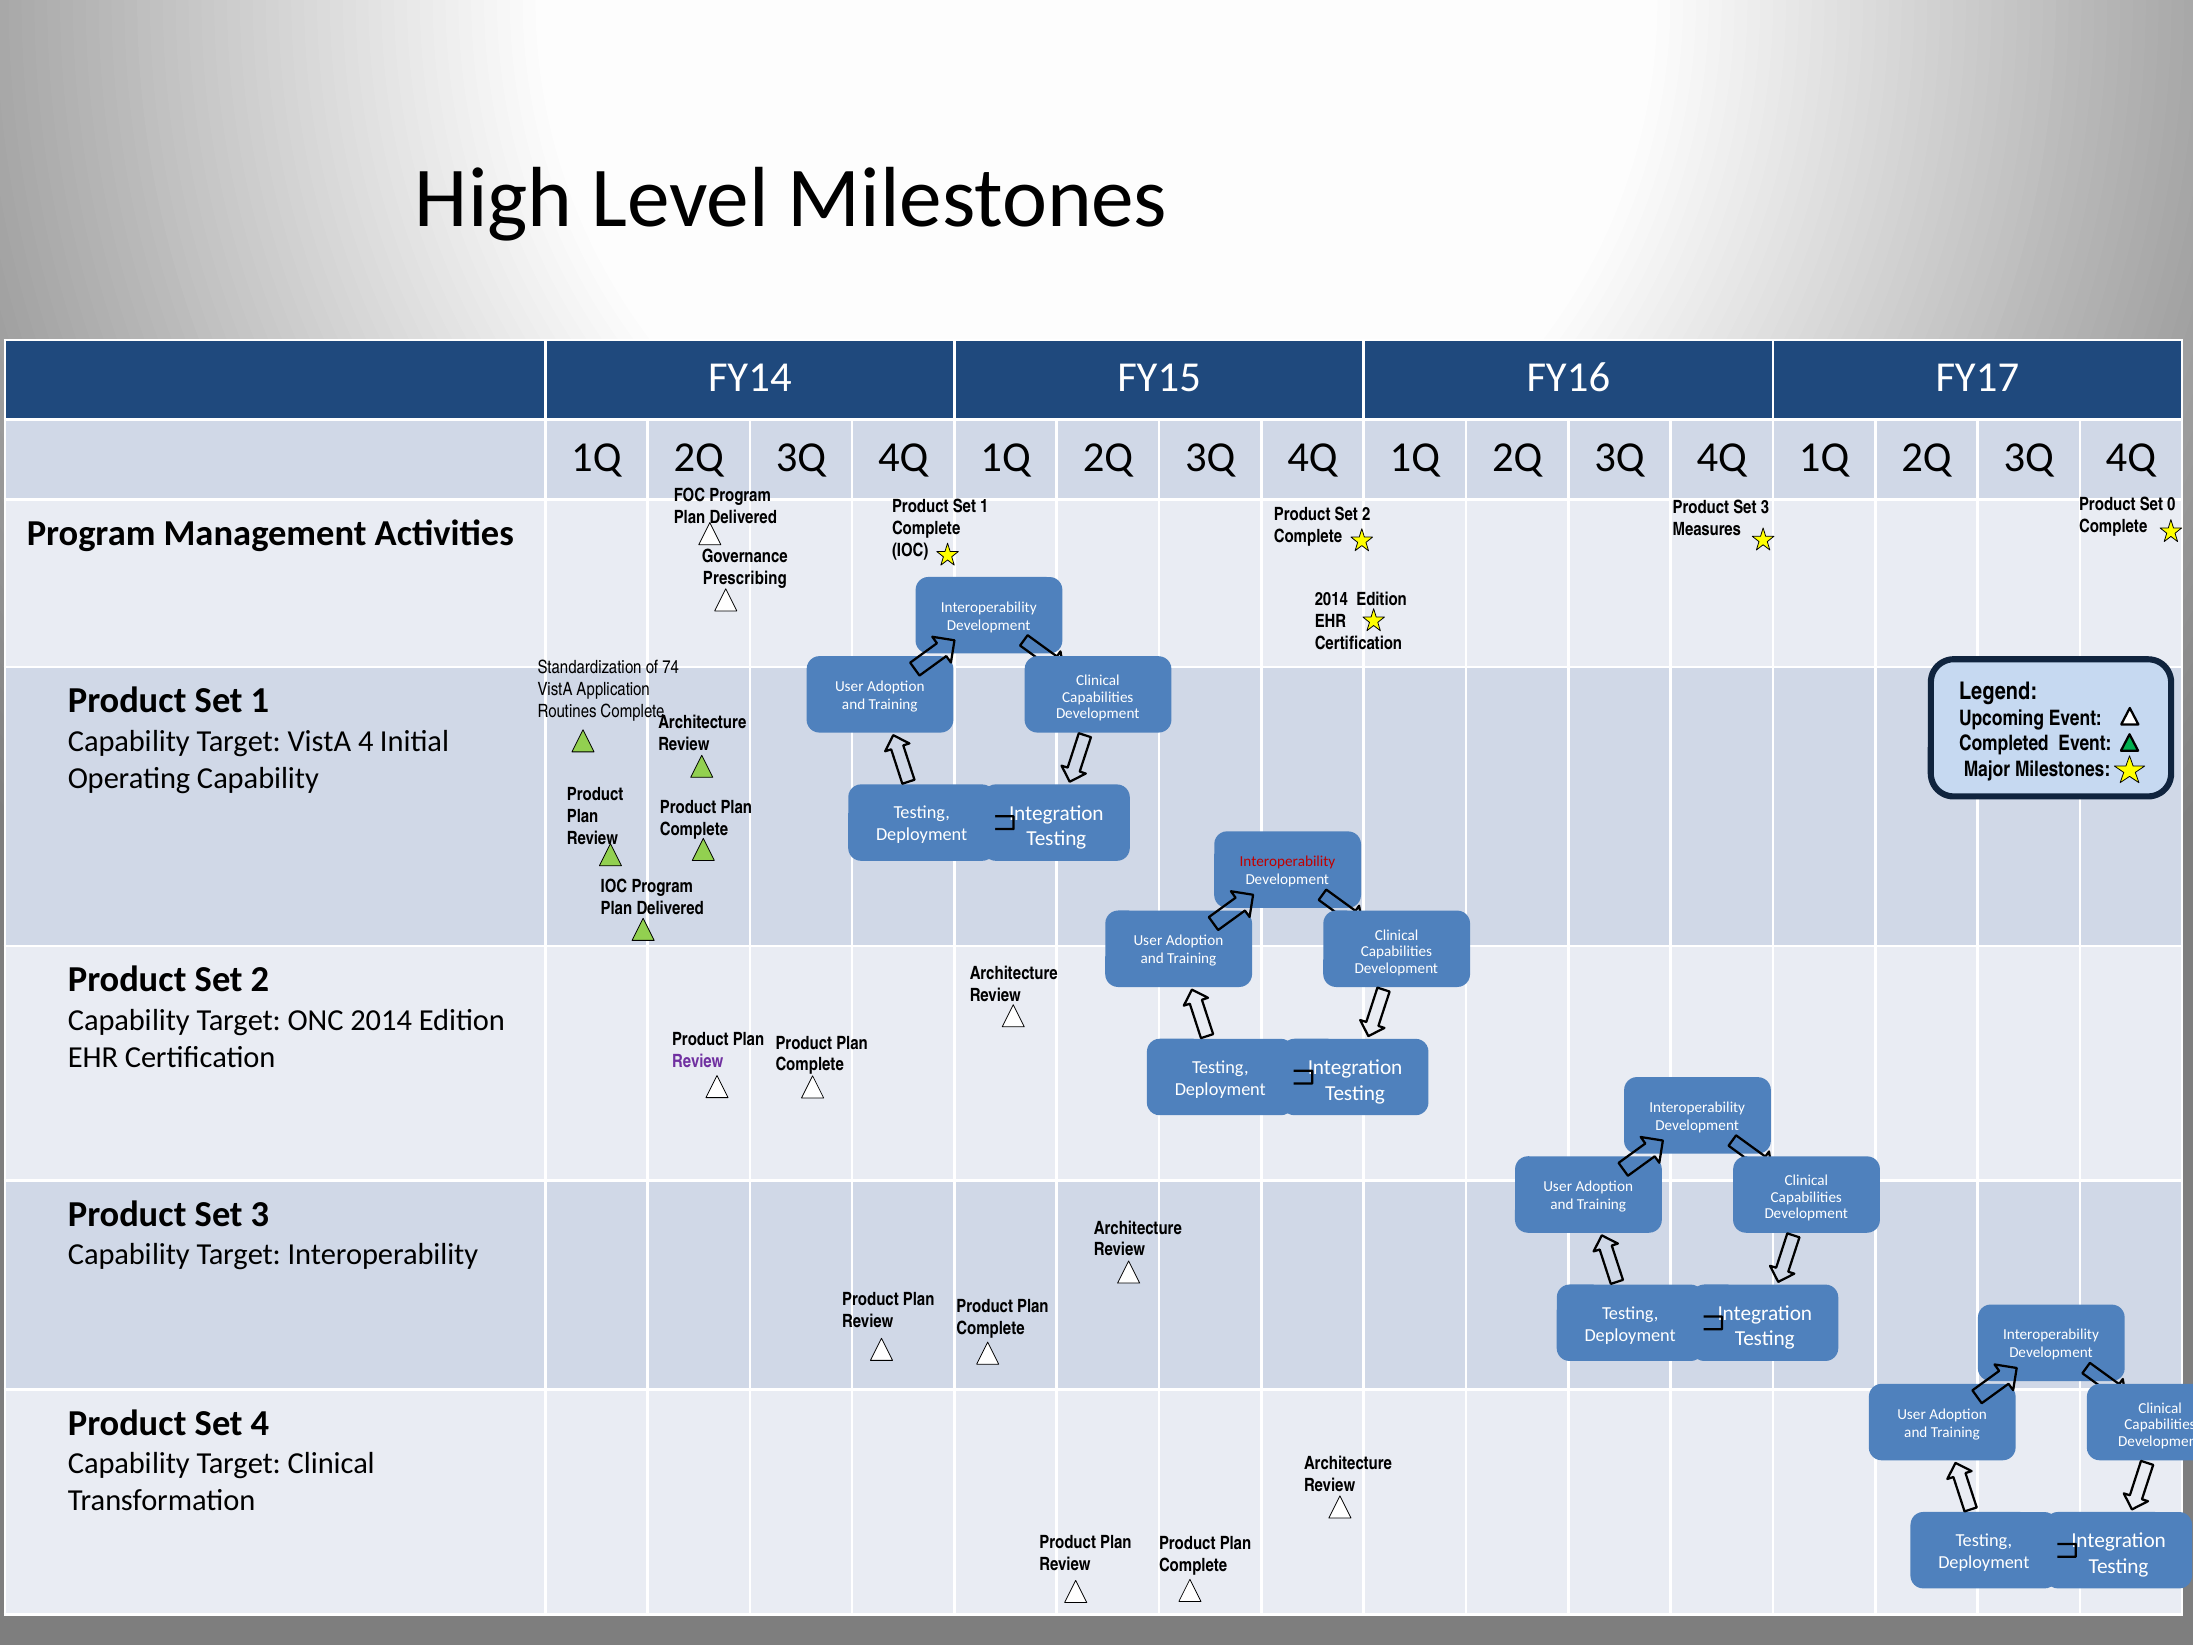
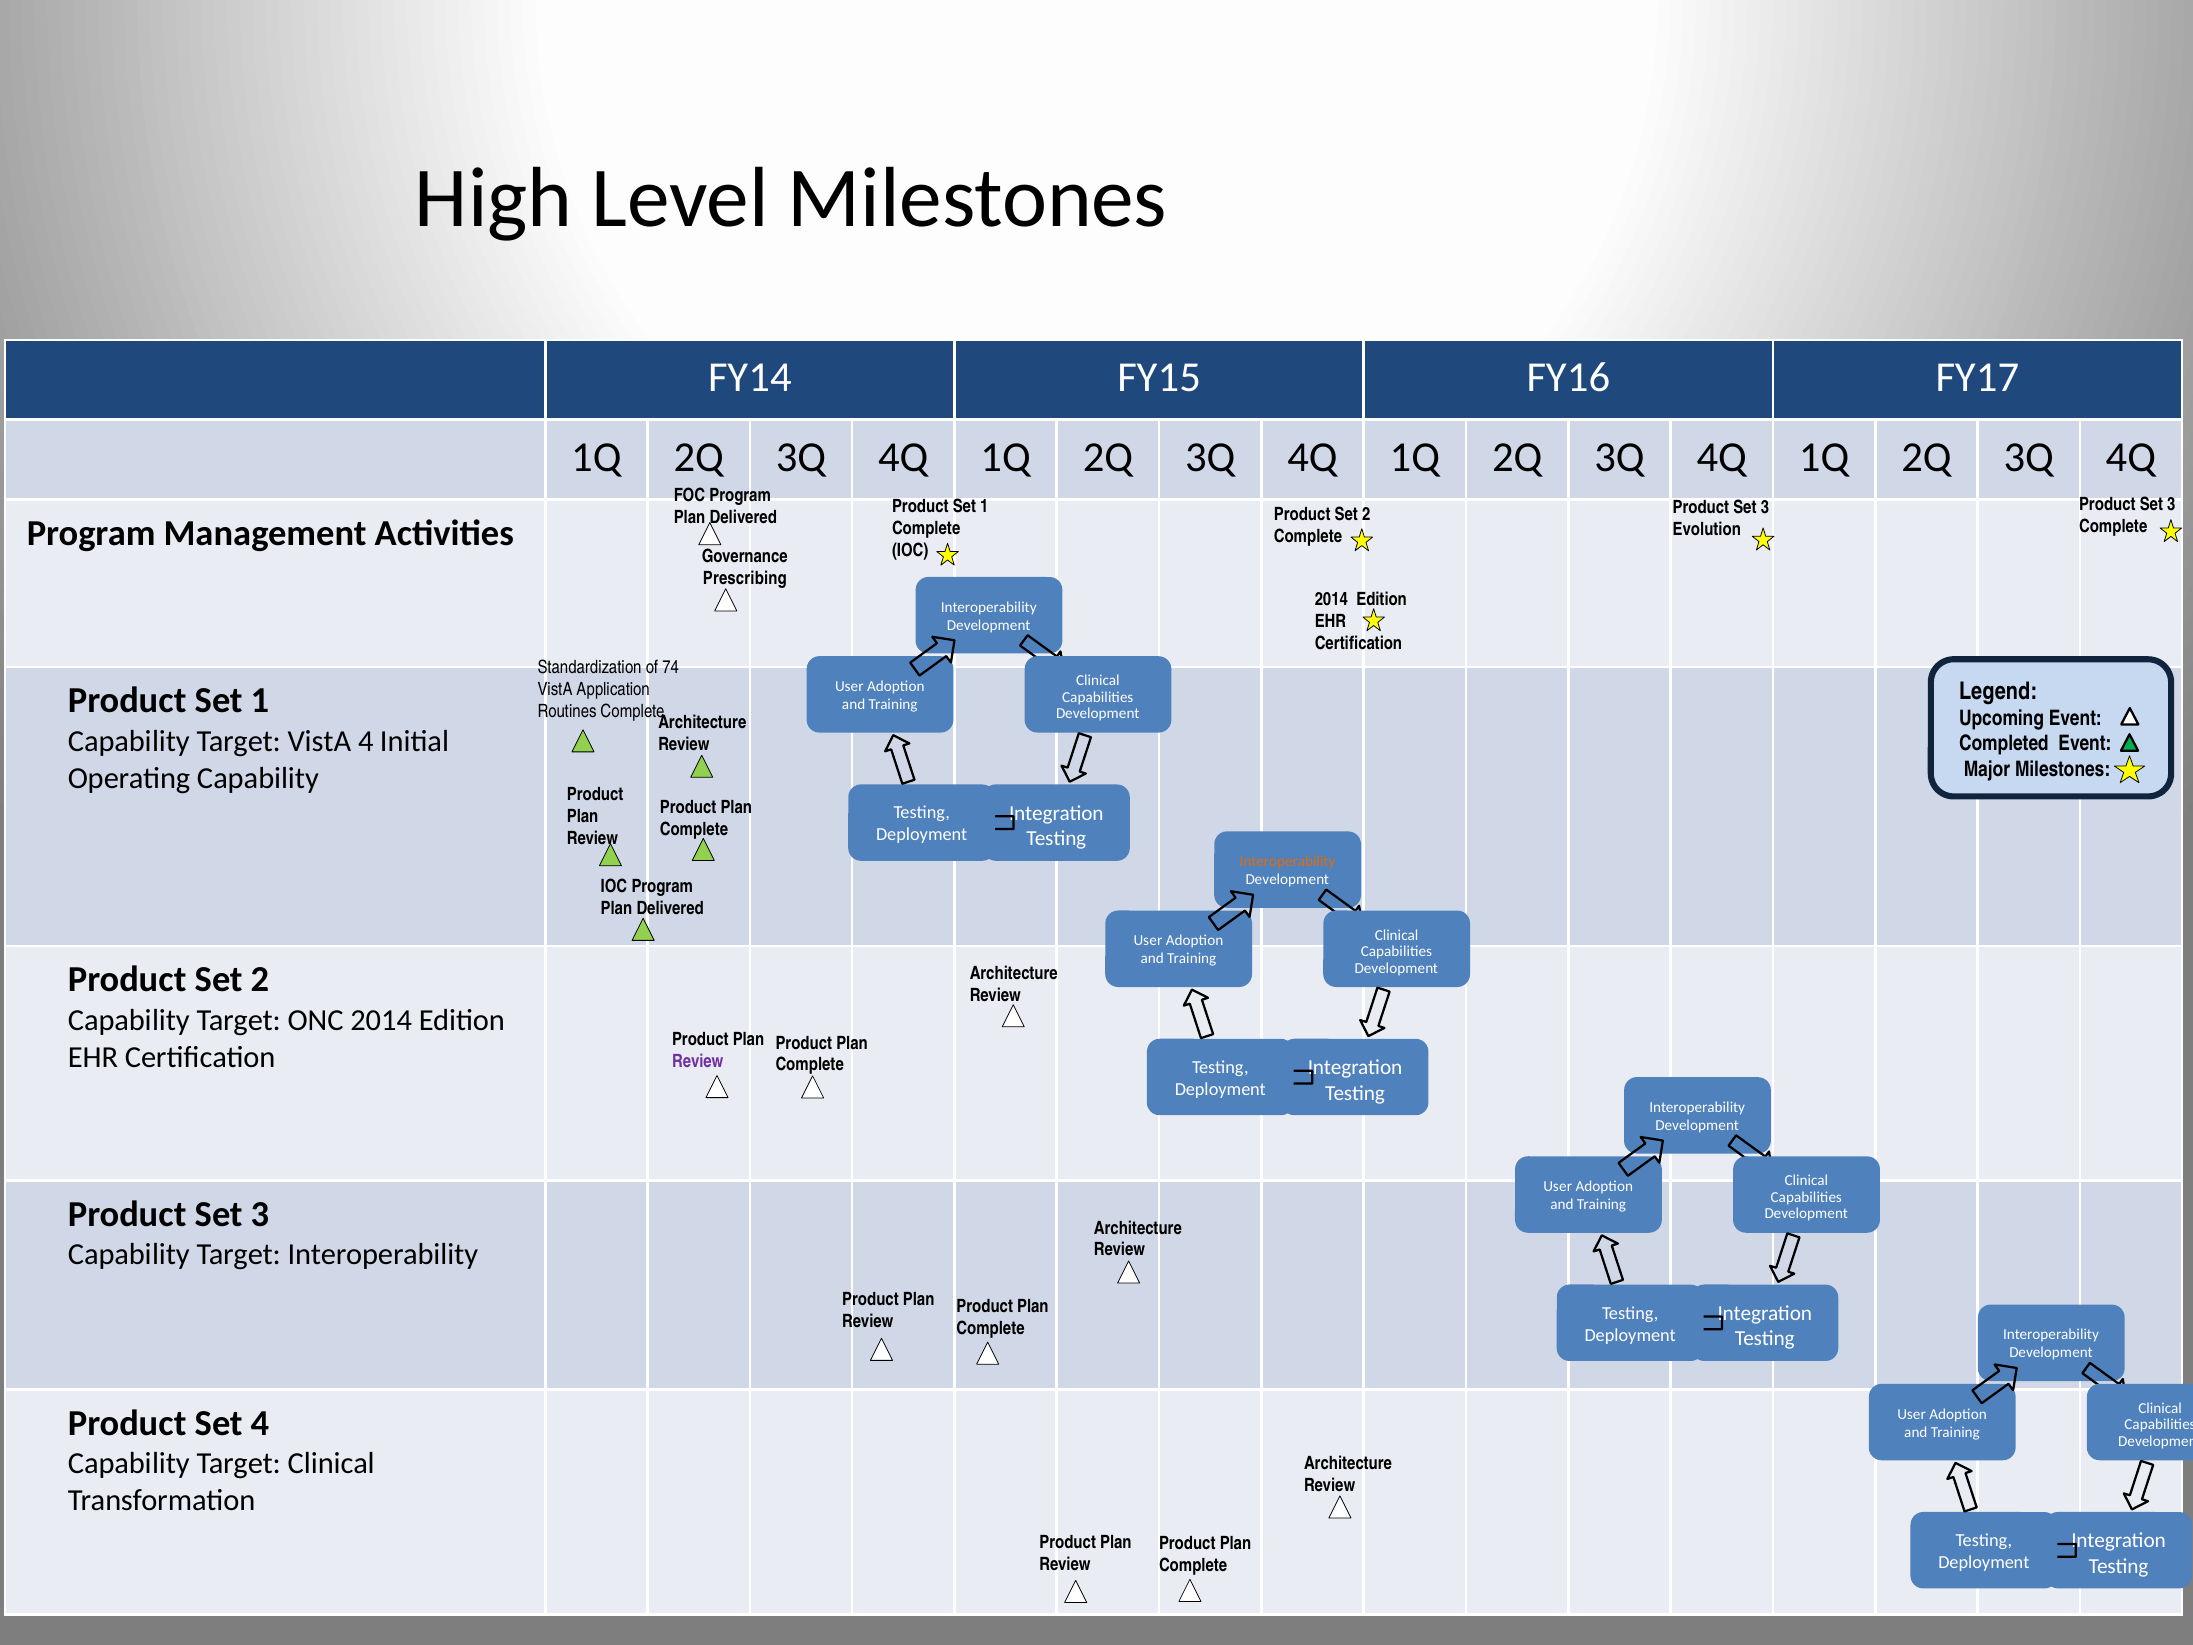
0 at (2171, 505): 0 -> 3
Measures: Measures -> Evolution
Interoperability at (1287, 861) colour: red -> orange
